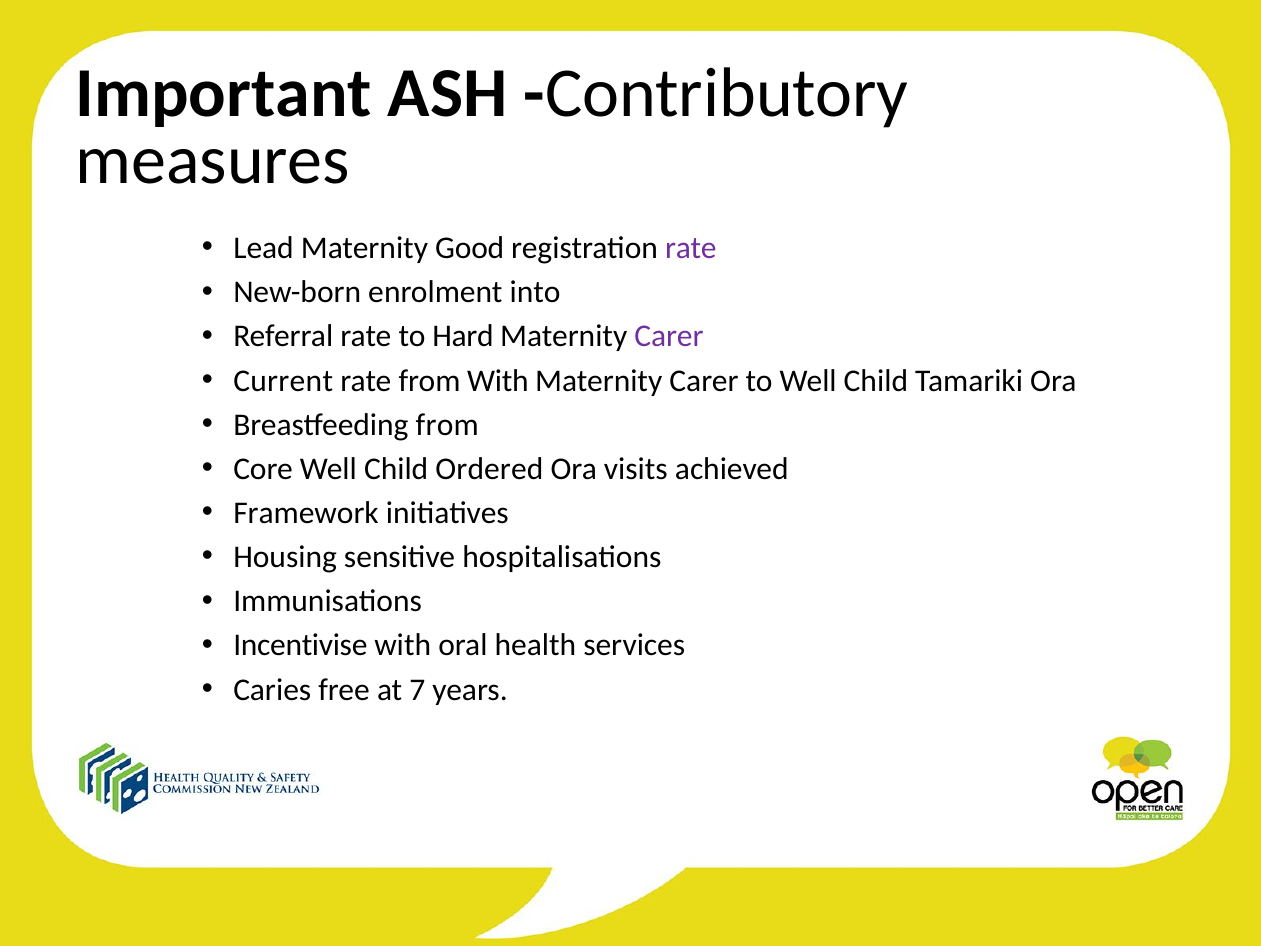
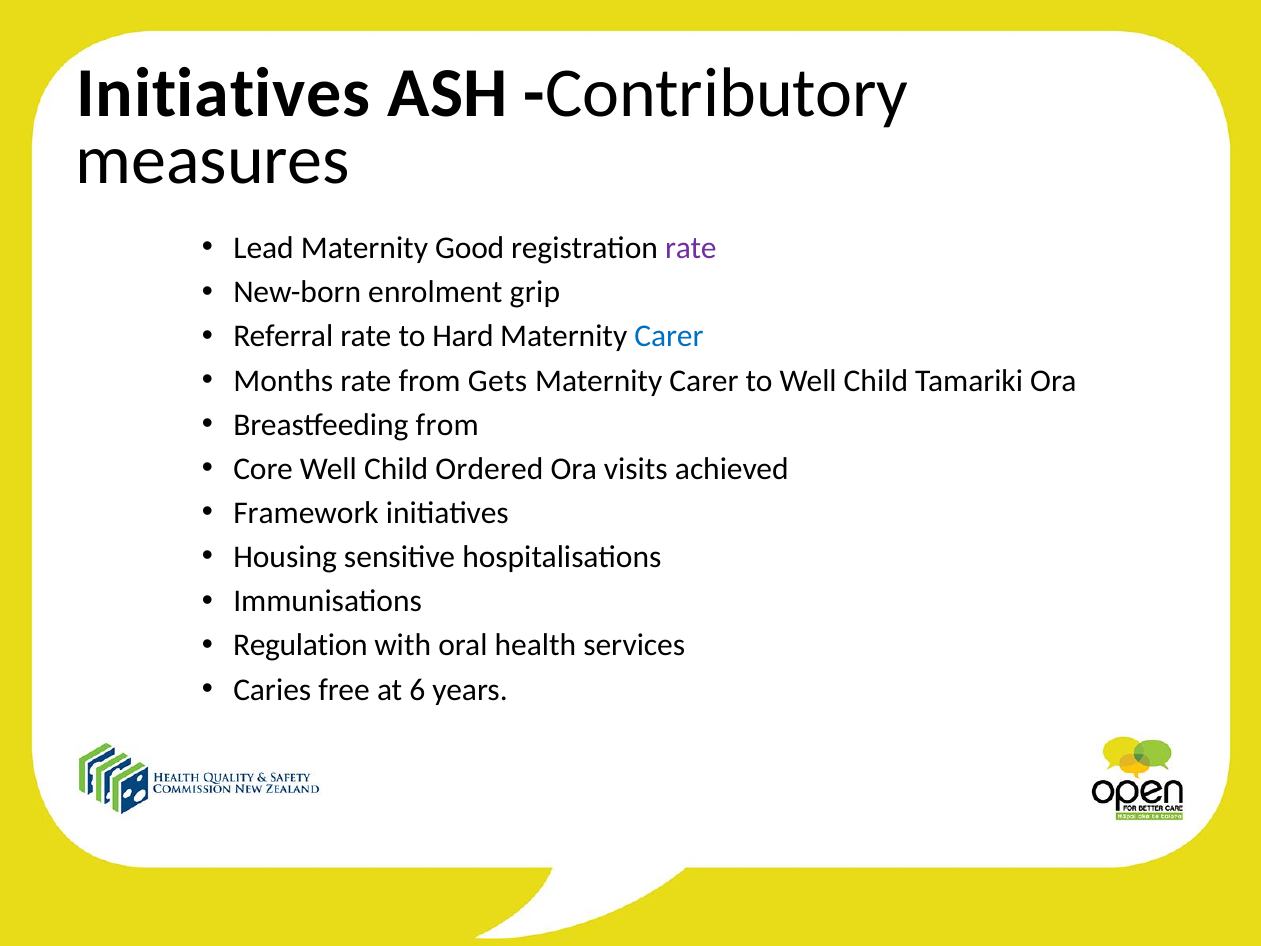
Important at (224, 94): Important -> Initiatives
into: into -> grip
Carer at (669, 336) colour: purple -> blue
Current: Current -> Months
from With: With -> Gets
Incentivise: Incentivise -> Regulation
7: 7 -> 6
